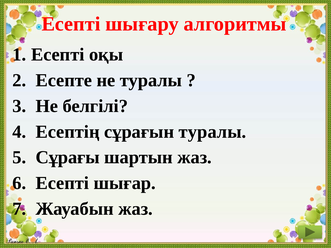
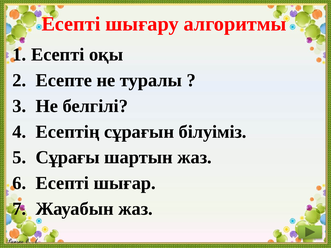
сұрағын туралы: туралы -> білуіміз
